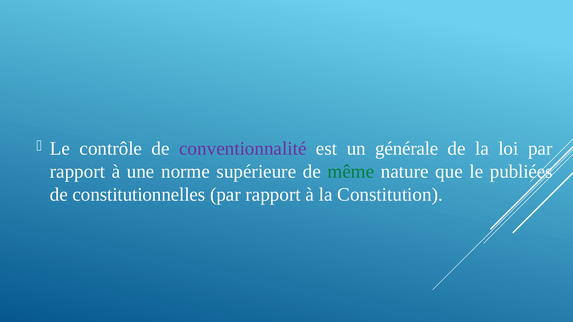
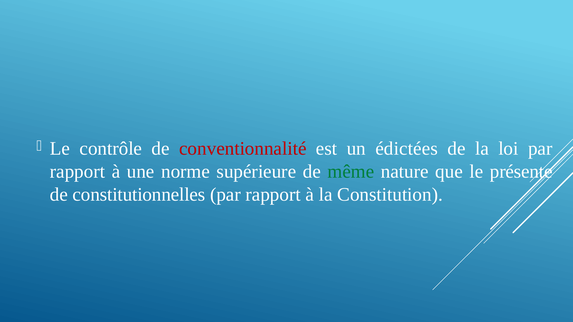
conventionnalité colour: purple -> red
générale: générale -> édictées
publiées: publiées -> présente
